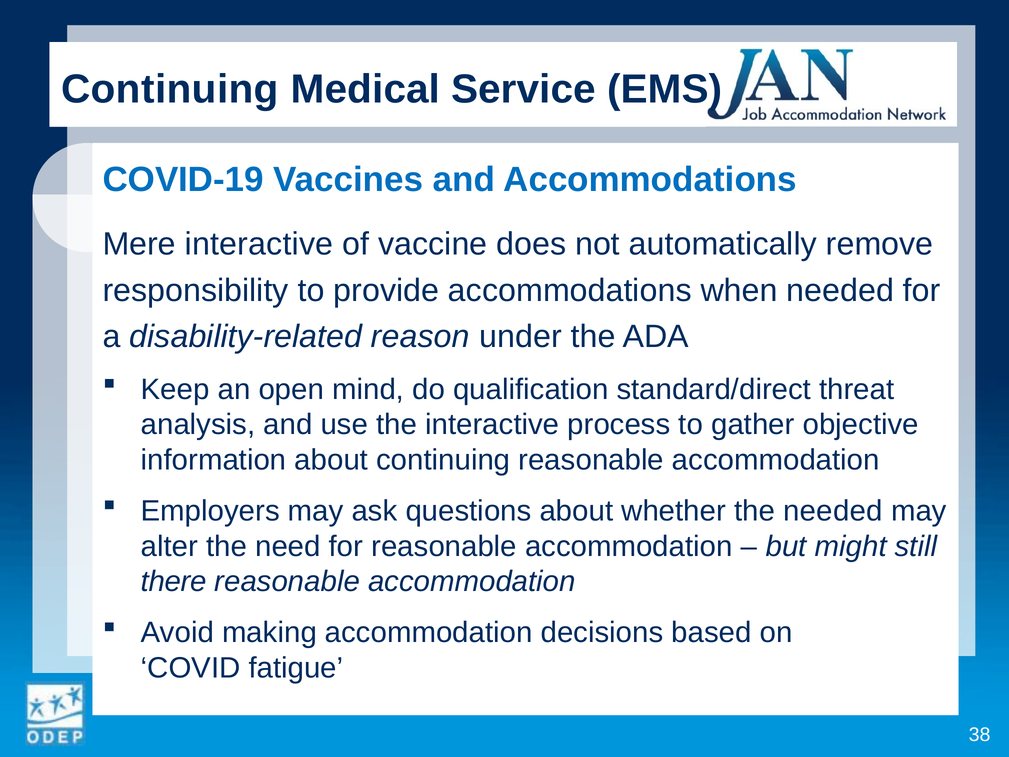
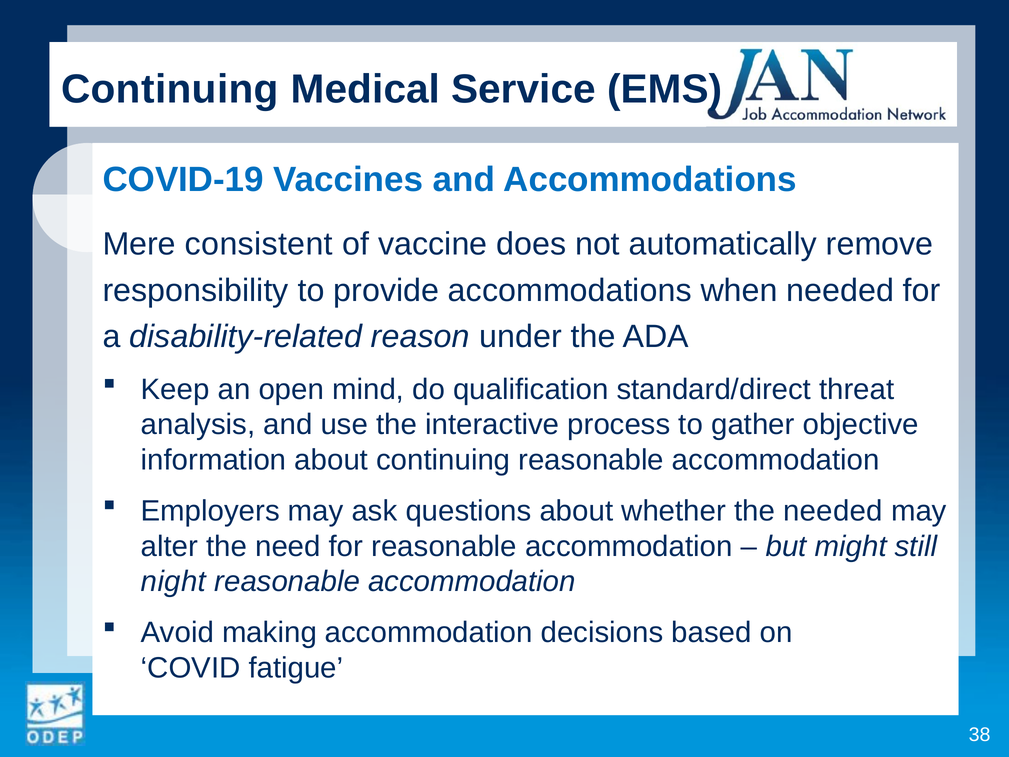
Mere interactive: interactive -> consistent
there: there -> night
